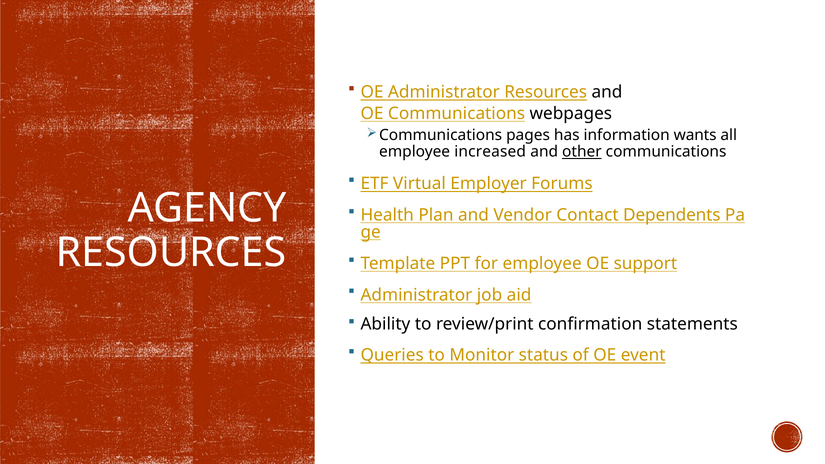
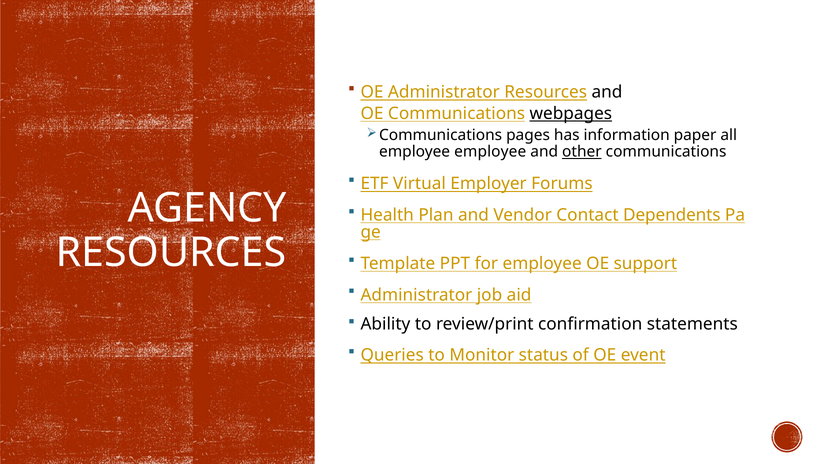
webpages underline: none -> present
wants: wants -> paper
employee increased: increased -> employee
